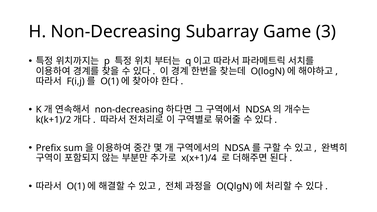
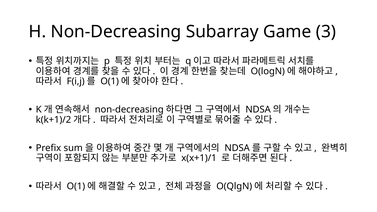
x(x+1)/4: x(x+1)/4 -> x(x+1)/1
